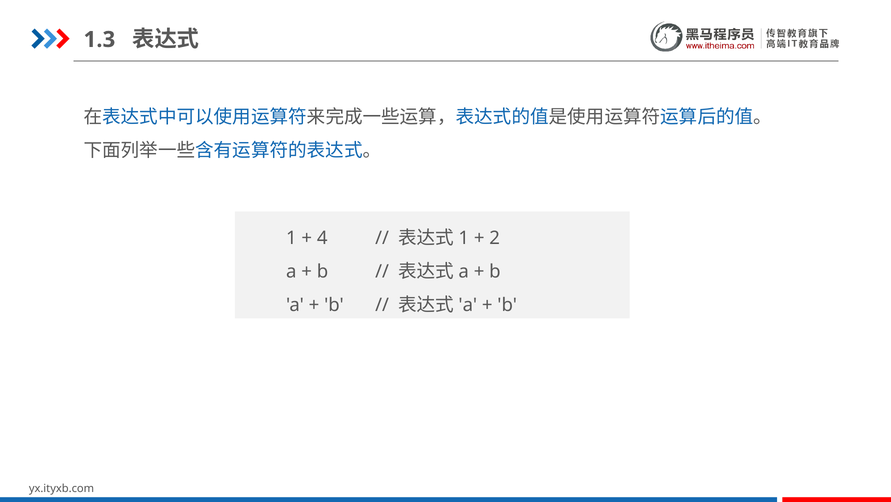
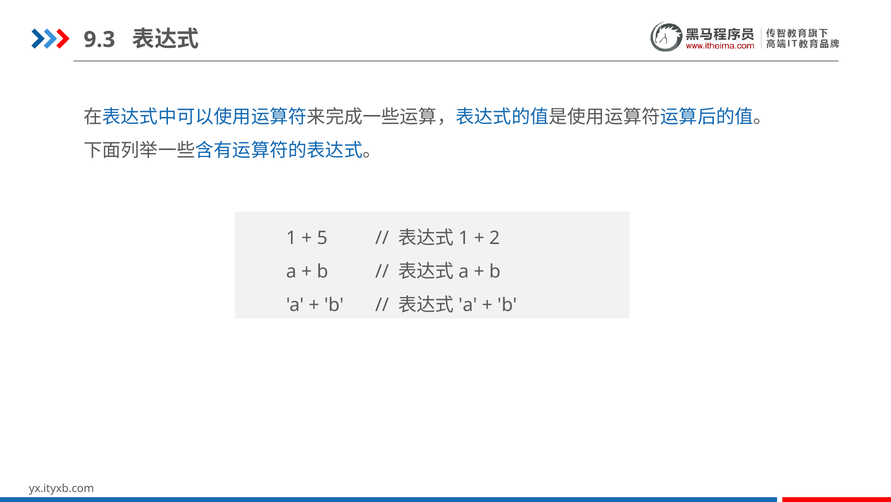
1.3: 1.3 -> 9.3
4: 4 -> 5
